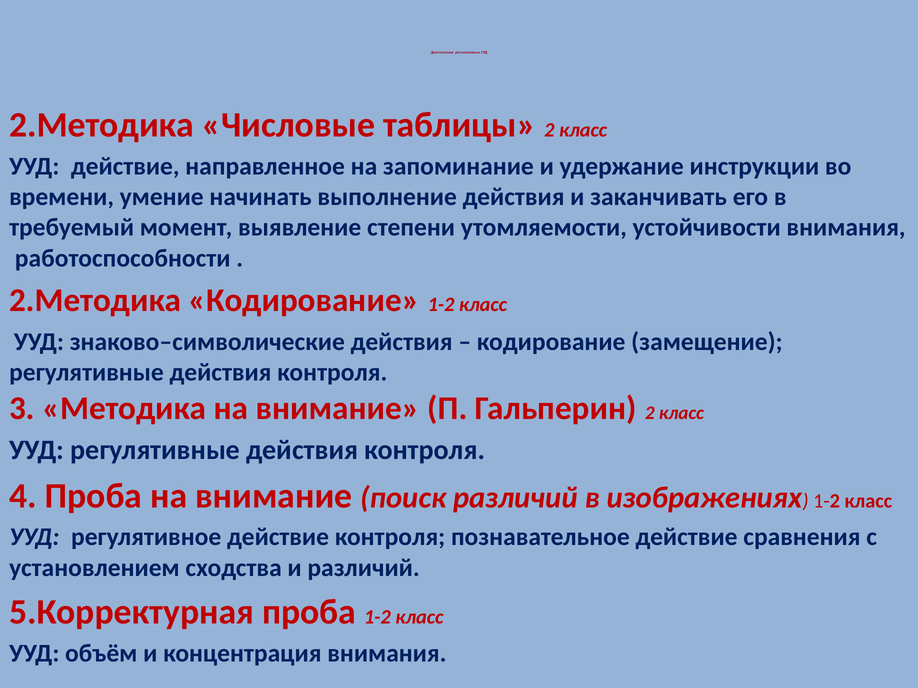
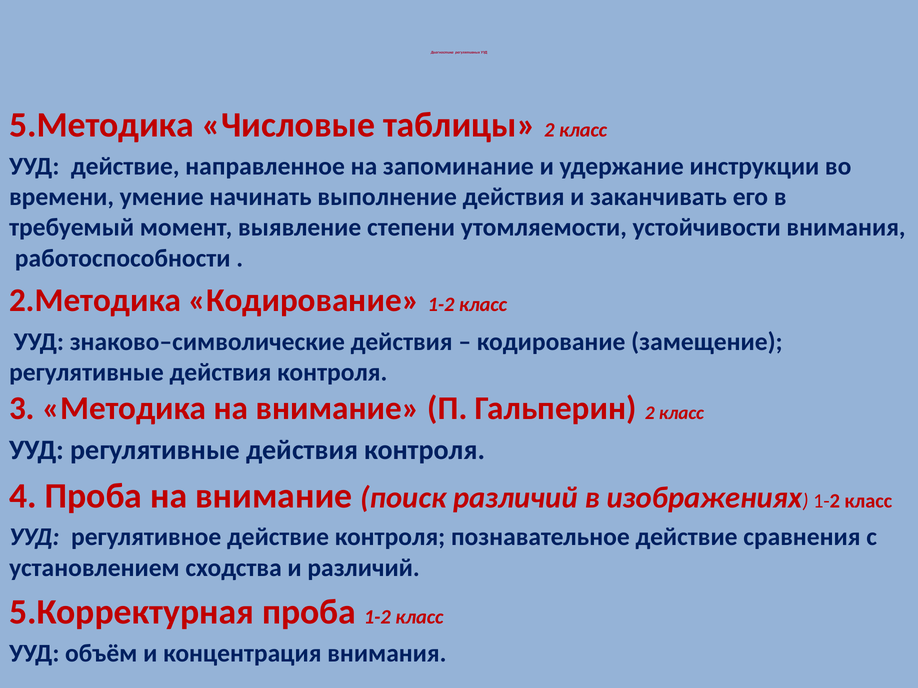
2.Методика at (102, 125): 2.Методика -> 5.Методика
